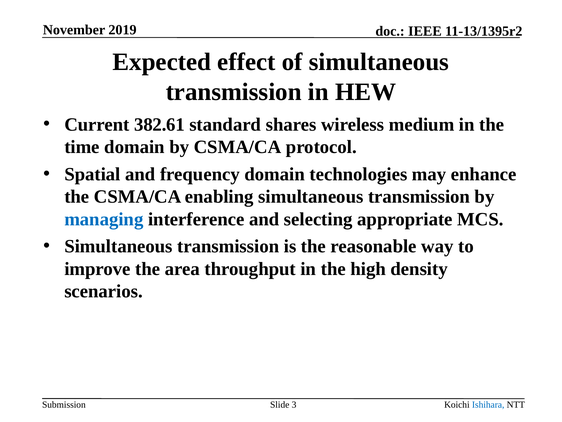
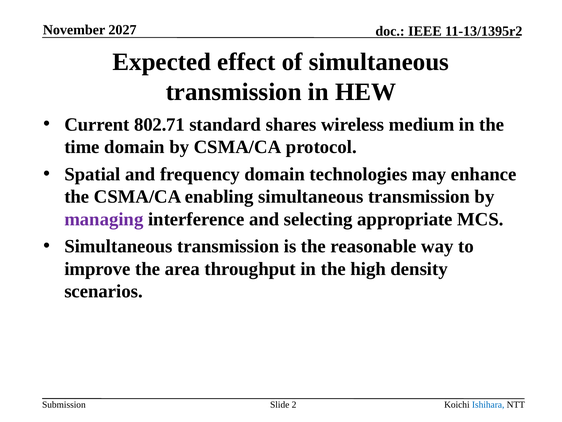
2019: 2019 -> 2027
382.61: 382.61 -> 802.71
managing colour: blue -> purple
3: 3 -> 2
